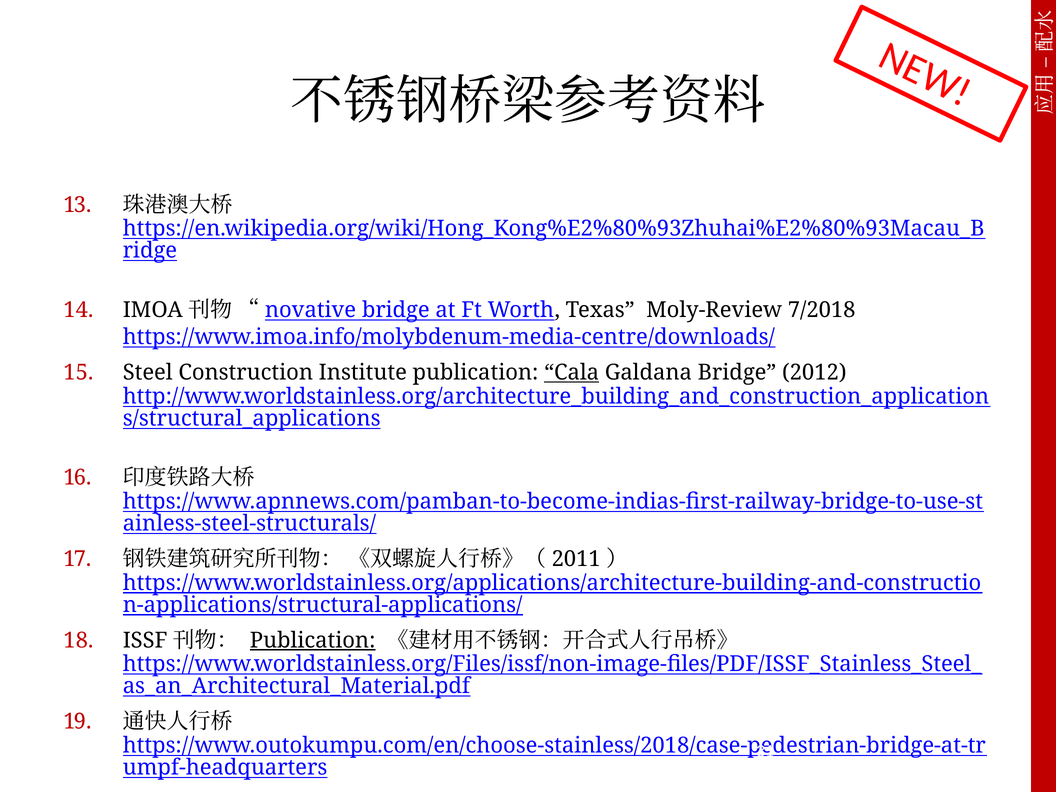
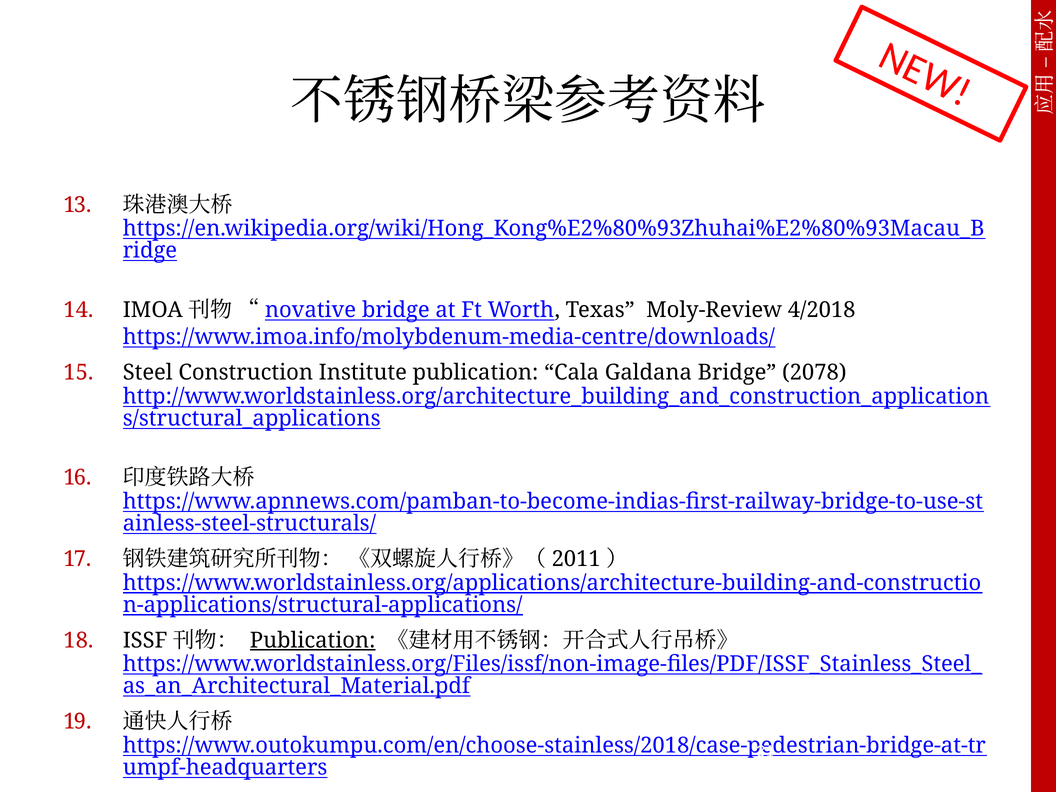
7/2018: 7/2018 -> 4/2018
Cala underline: present -> none
2012: 2012 -> 2078
